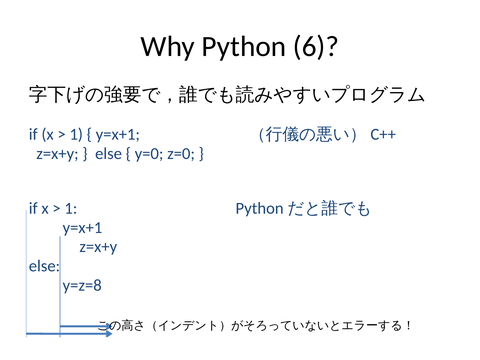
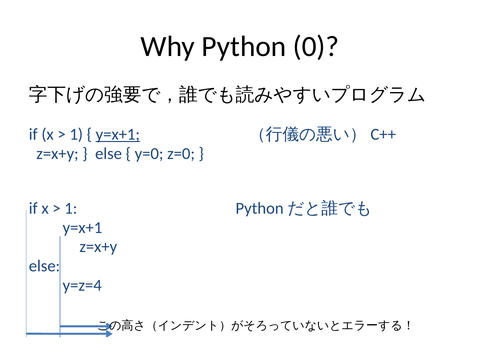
6: 6 -> 0
y=x+1 at (118, 134) underline: none -> present
y=z=8: y=z=8 -> y=z=4
